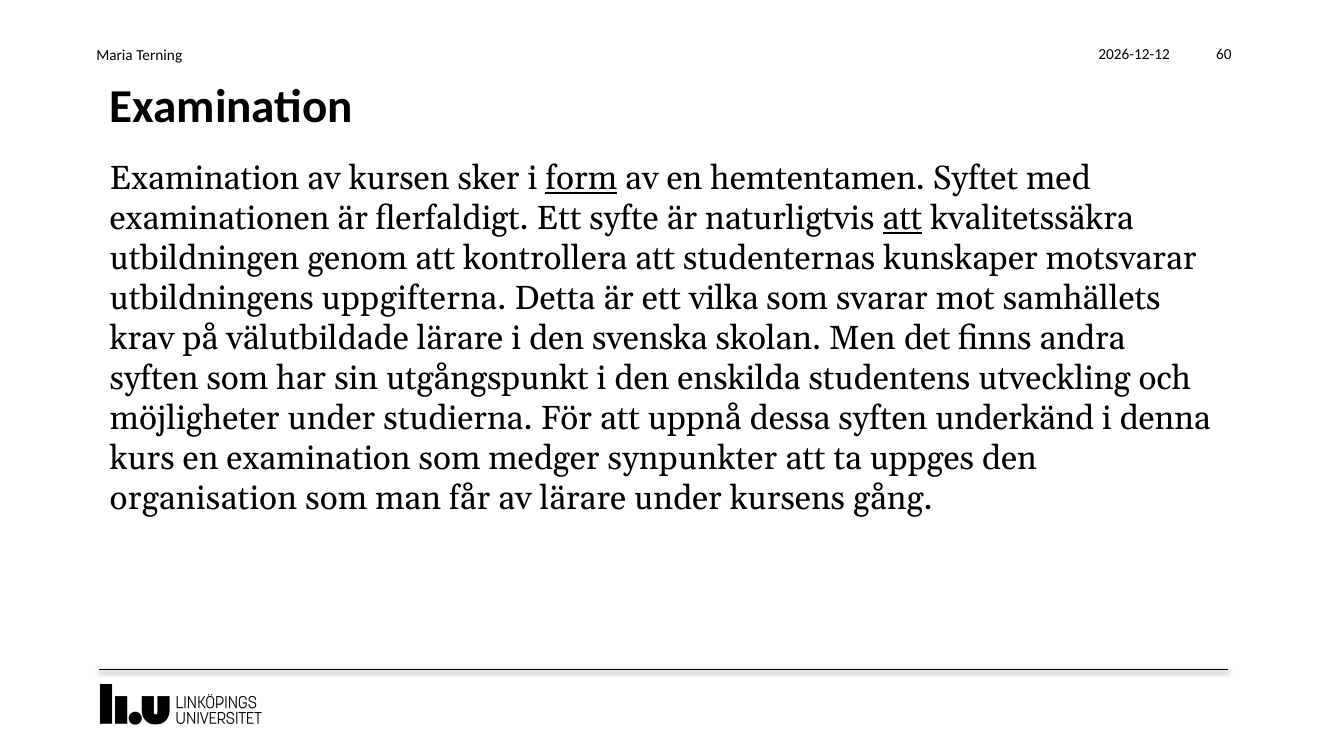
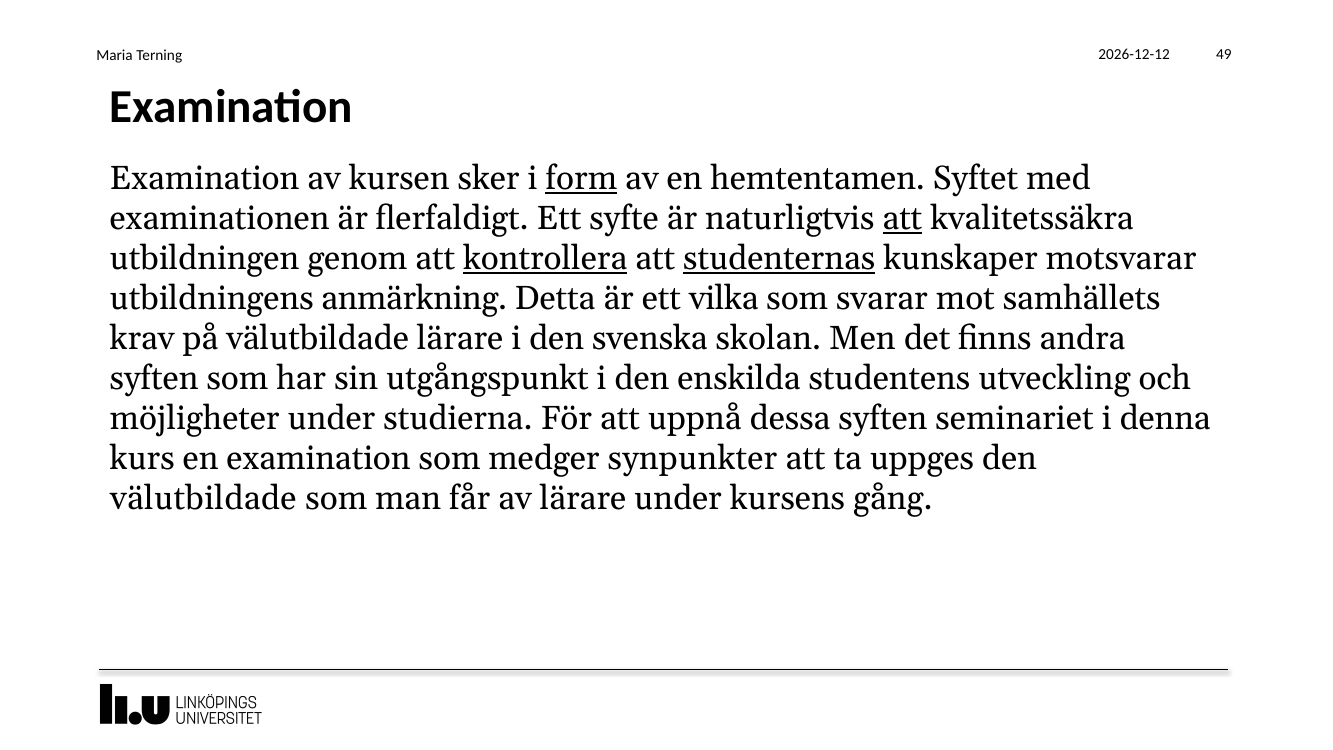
60: 60 -> 49
kontrollera underline: none -> present
studenternas underline: none -> present
uppgifterna: uppgifterna -> anmärkning
underkänd: underkänd -> seminariet
organisation at (203, 498): organisation -> välutbildade
